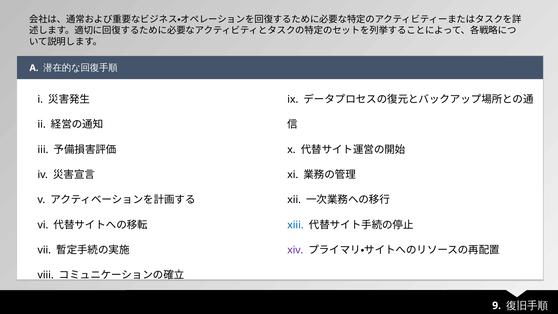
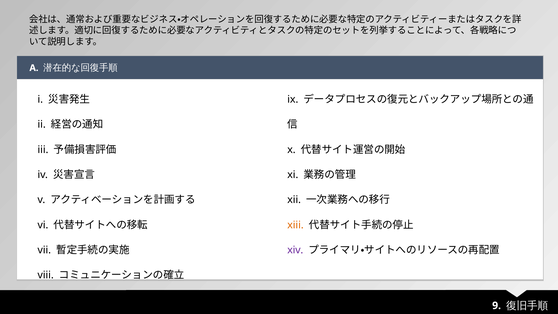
xiii colour: blue -> orange
